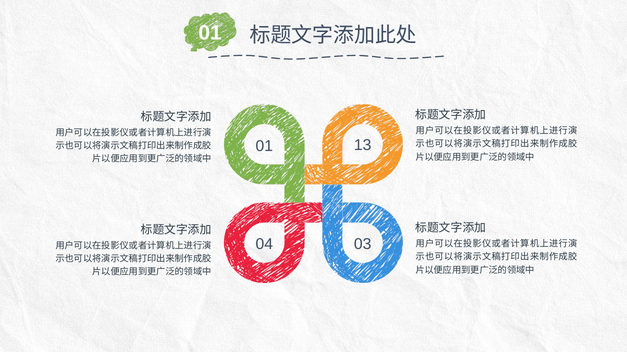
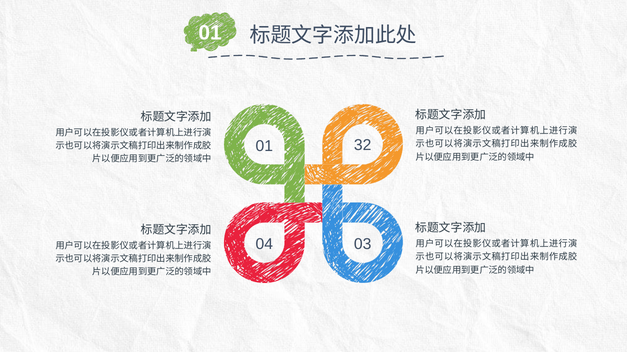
13: 13 -> 32
